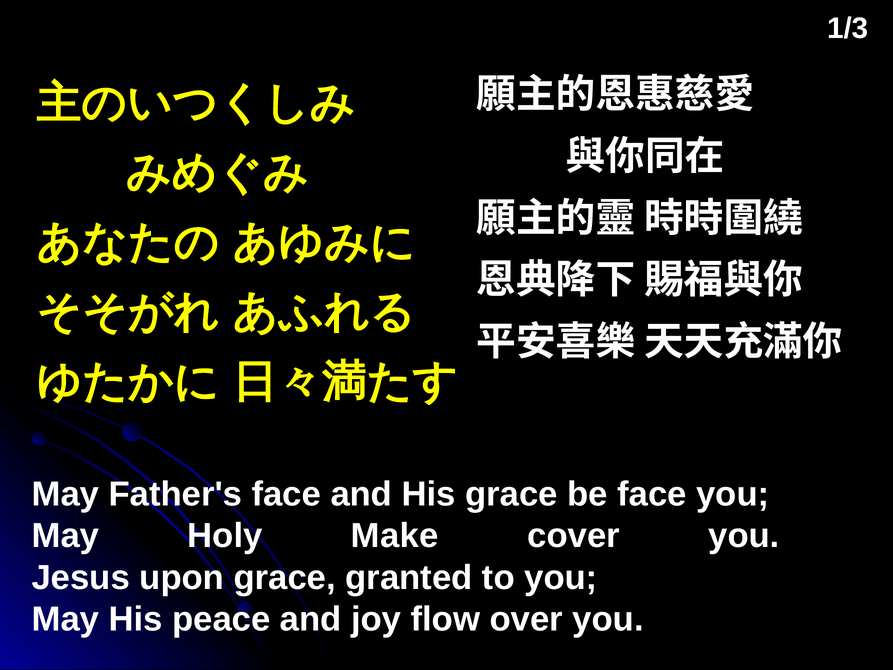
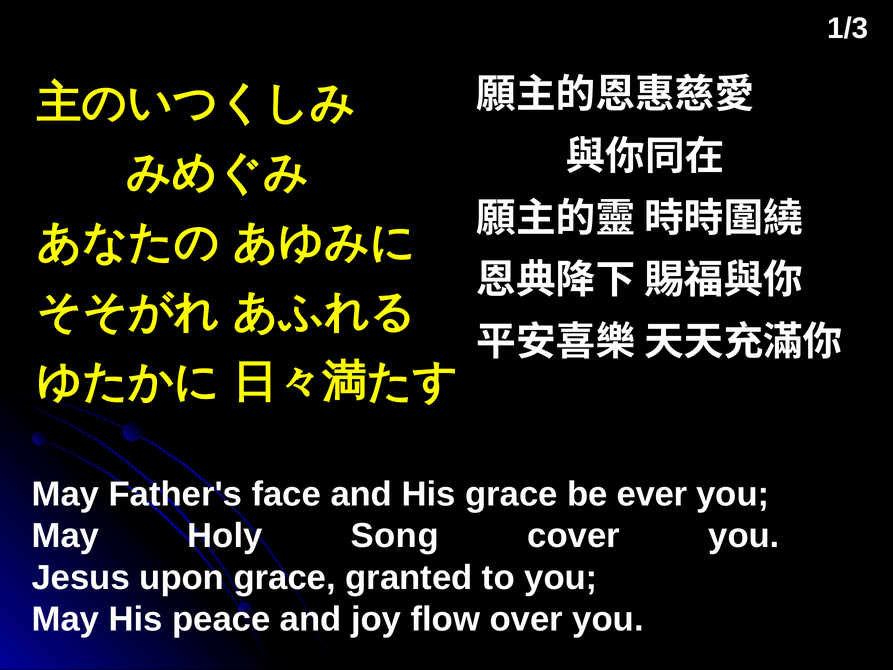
be face: face -> ever
Make: Make -> Song
